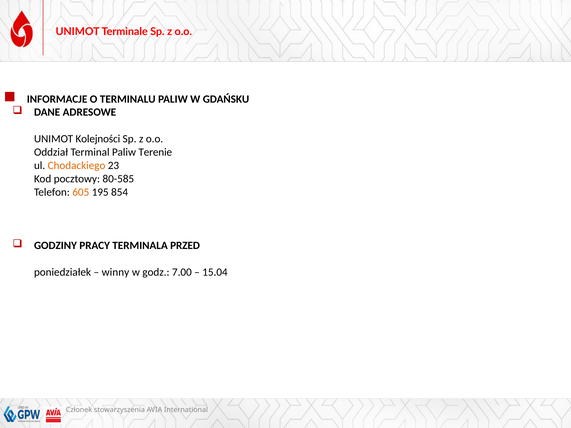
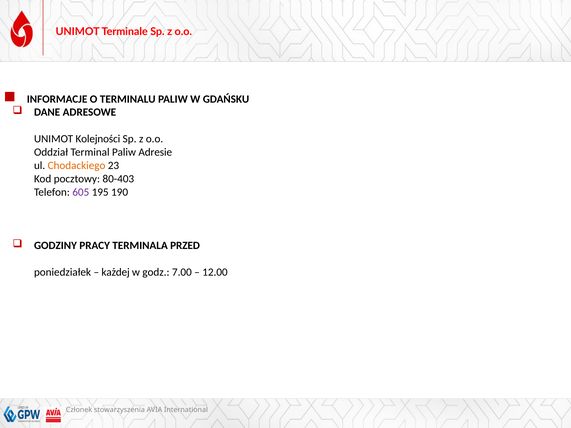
Terenie: Terenie -> Adresie
80-585: 80-585 -> 80-403
605 colour: orange -> purple
854: 854 -> 190
winny: winny -> każdej
15.04: 15.04 -> 12.00
